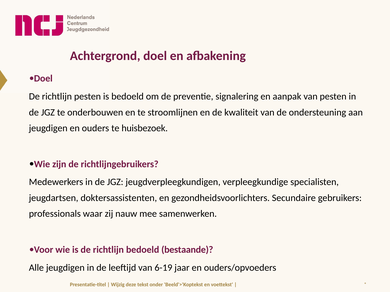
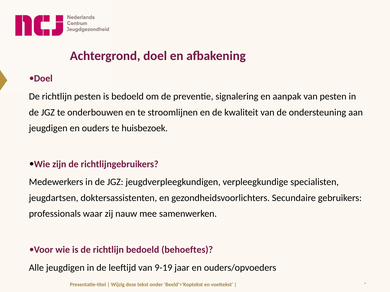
bestaande: bestaande -> behoeftes
6-19: 6-19 -> 9-19
